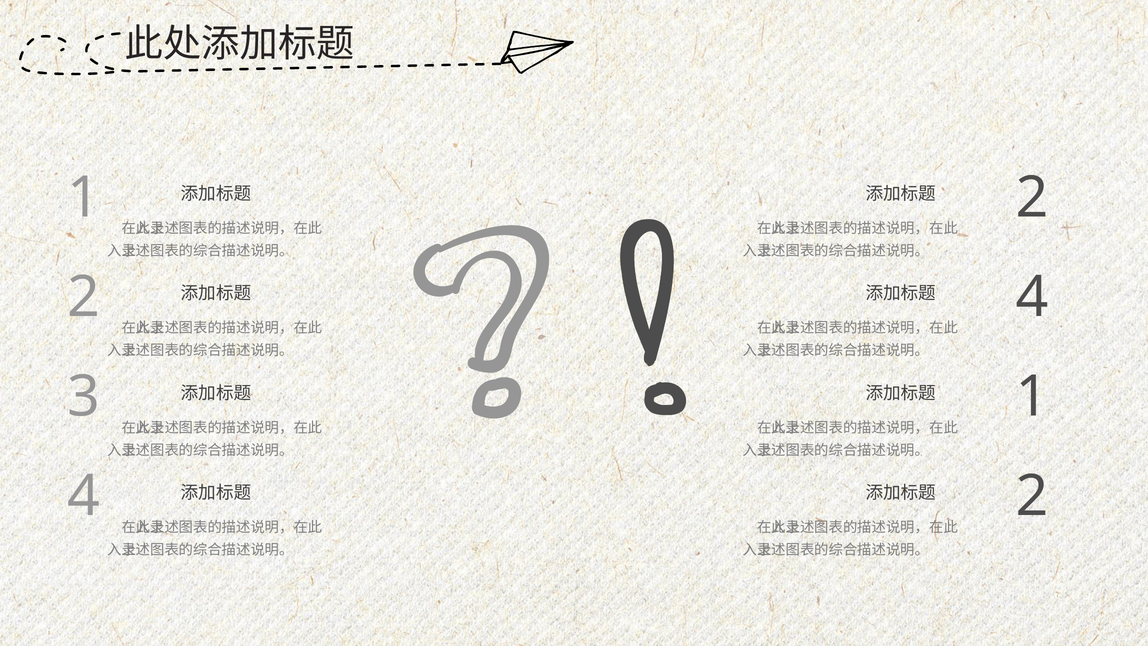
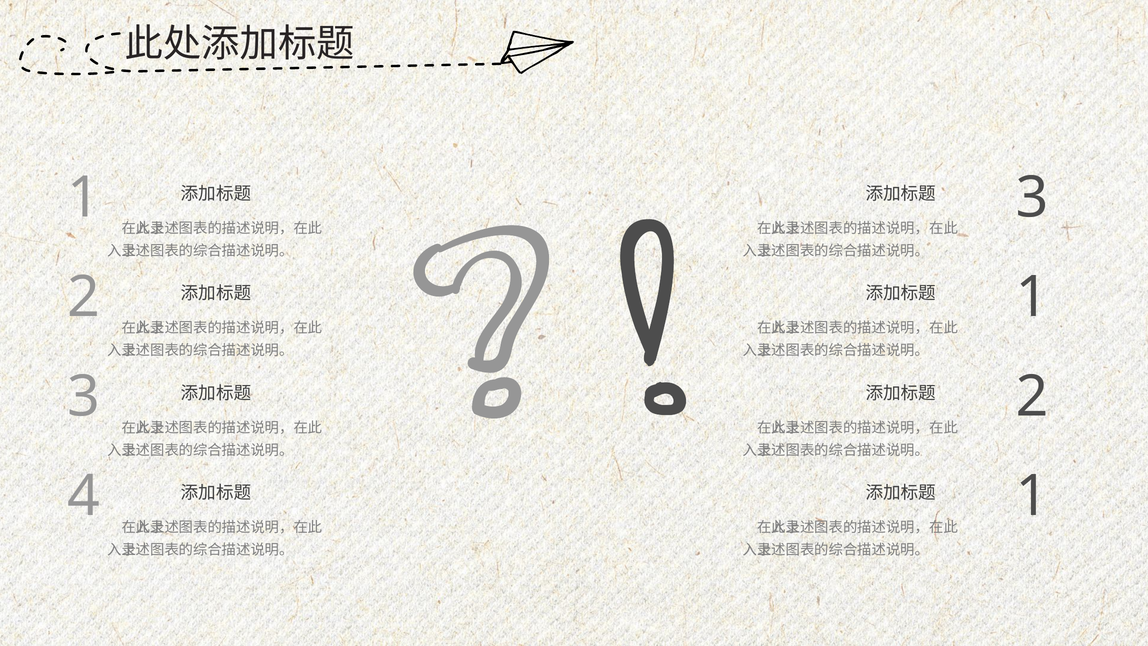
2 at (1032, 198): 2 -> 3
4 at (1032, 297): 4 -> 1
1 at (1032, 397): 1 -> 2
2 at (1032, 496): 2 -> 1
